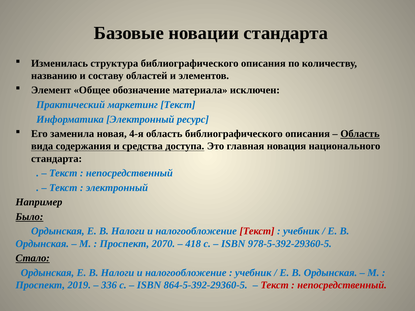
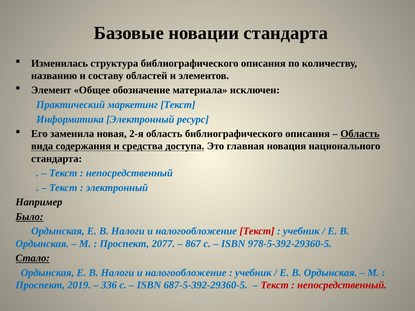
4-я: 4-я -> 2-я
2070: 2070 -> 2077
418: 418 -> 867
864-5-392-29360-5: 864-5-392-29360-5 -> 687-5-392-29360-5
